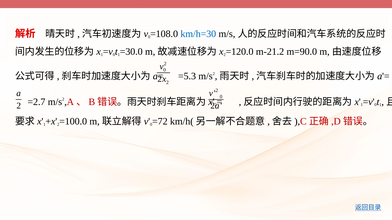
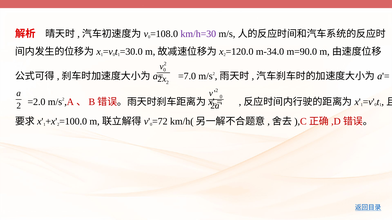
km/h=30 colour: blue -> purple
m-21.2: m-21.2 -> m-34.0
=5.3: =5.3 -> =7.0
=2.7: =2.7 -> =2.0
